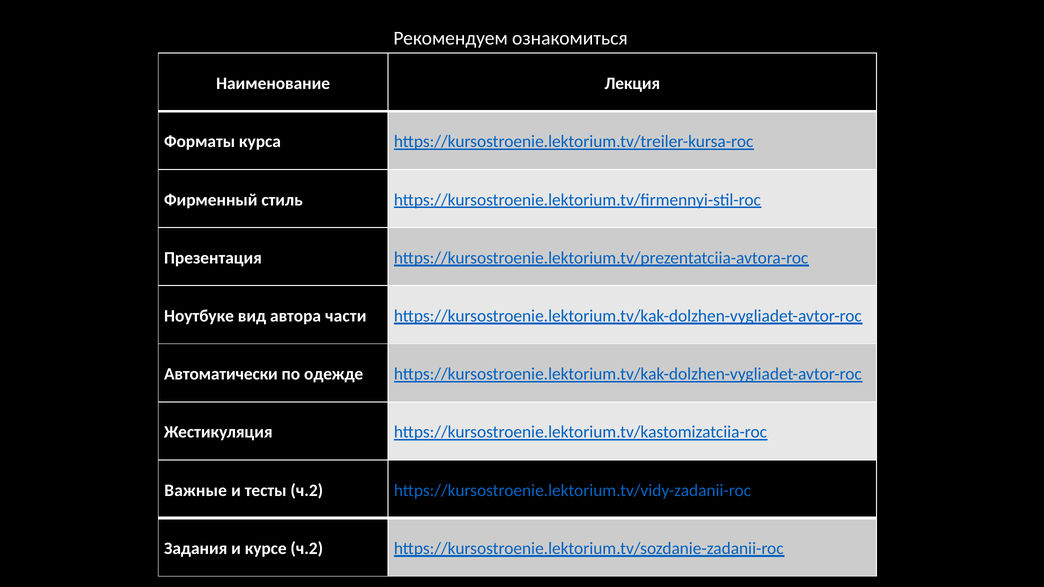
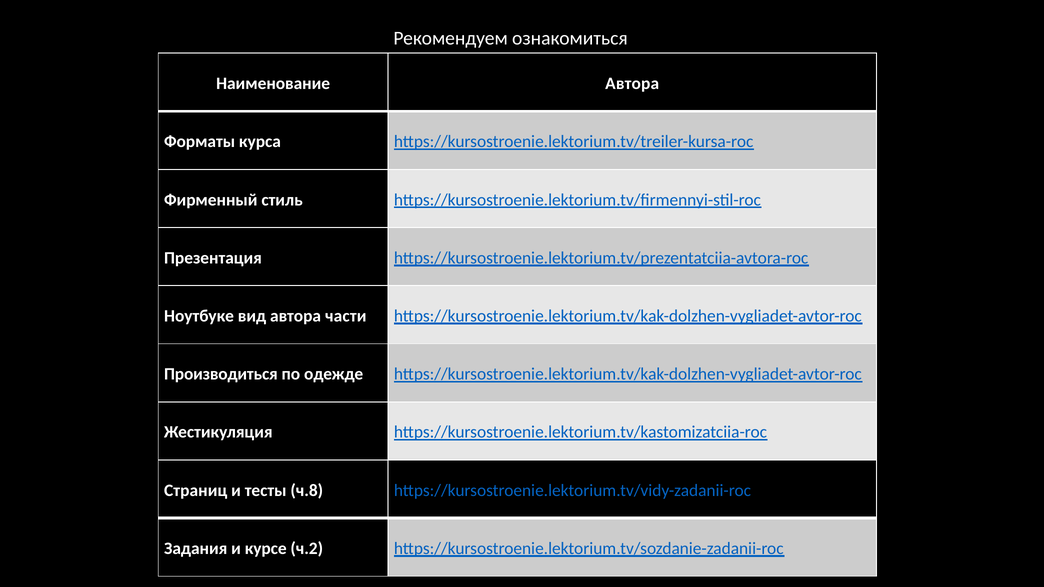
Наименование Лекция: Лекция -> Автора
Автоматически: Автоматически -> Производиться
Важные: Важные -> Страниц
тесты ч.2: ч.2 -> ч.8
